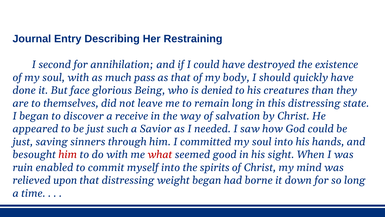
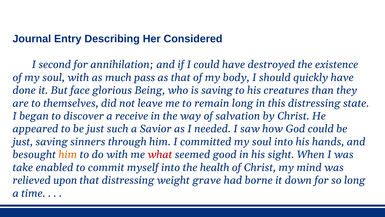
Restraining: Restraining -> Considered
is denied: denied -> saving
him at (68, 154) colour: red -> orange
ruin: ruin -> take
spirits: spirits -> health
weight began: began -> grave
